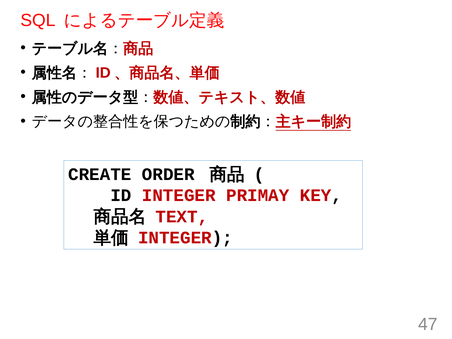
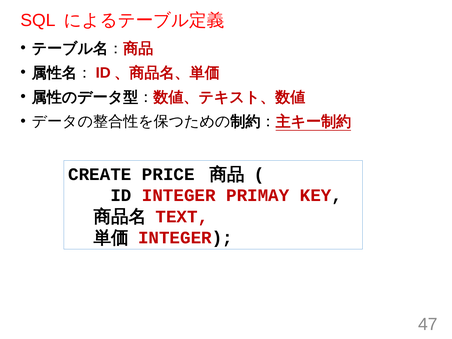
ORDER: ORDER -> PRICE
